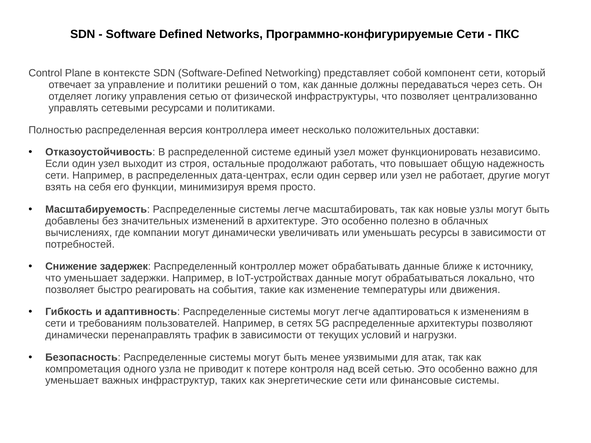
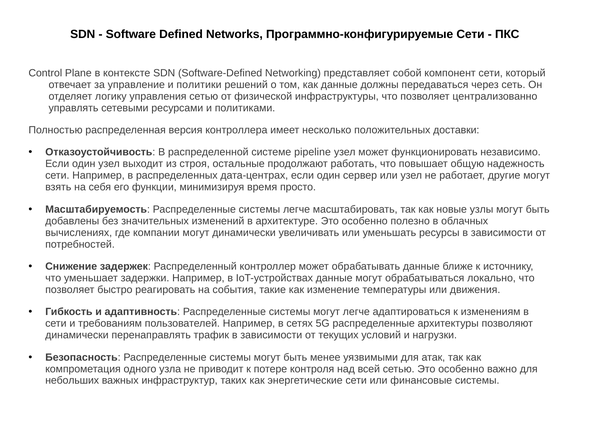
единый: единый -> pipeline
уменьшает at (72, 381): уменьшает -> небольших
